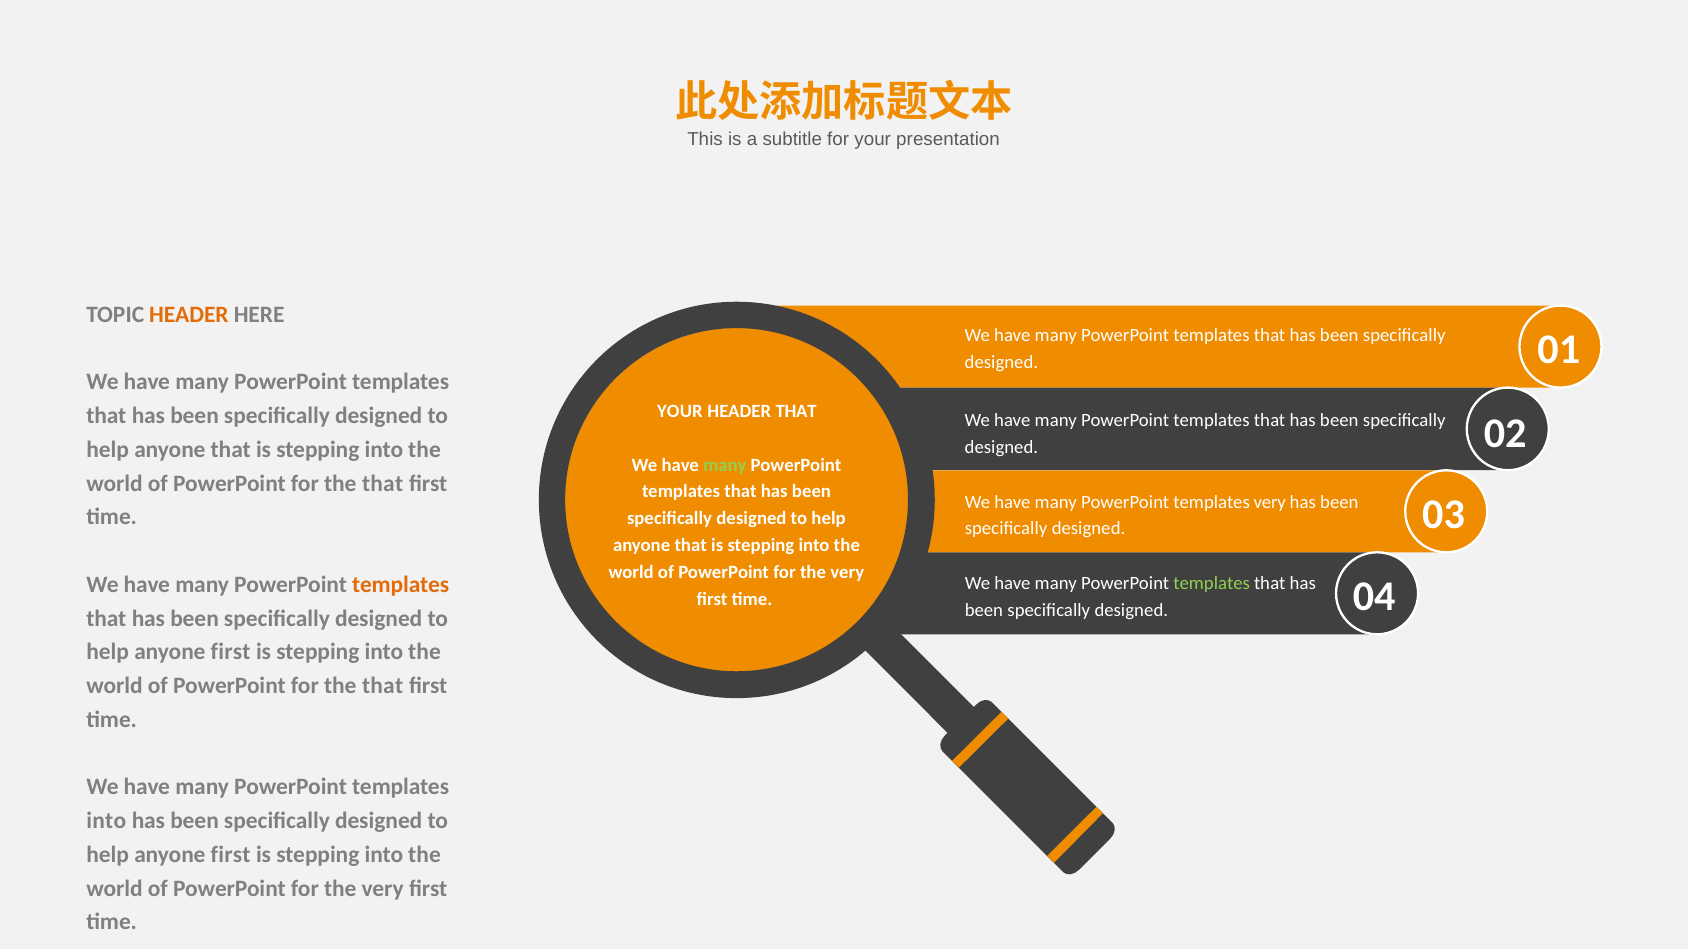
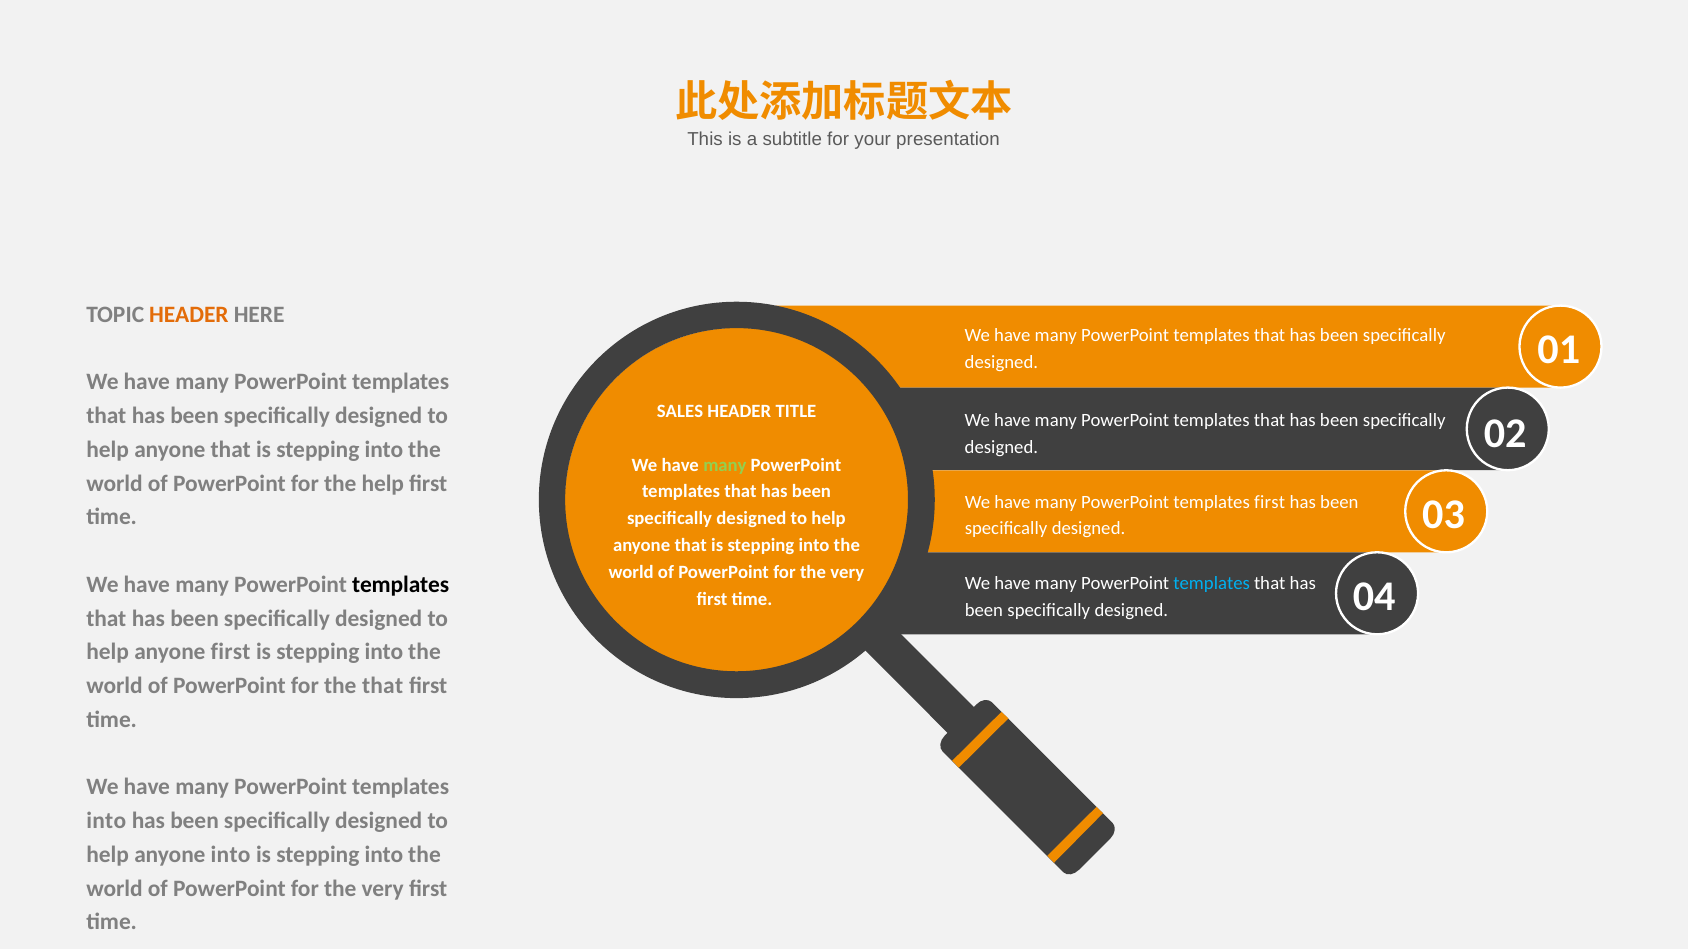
YOUR at (680, 411): YOUR -> SALES
HEADER THAT: THAT -> TITLE
that at (383, 483): that -> help
templates very: very -> first
templates at (401, 585) colour: orange -> black
templates at (1212, 584) colour: light green -> light blue
first at (231, 855): first -> into
